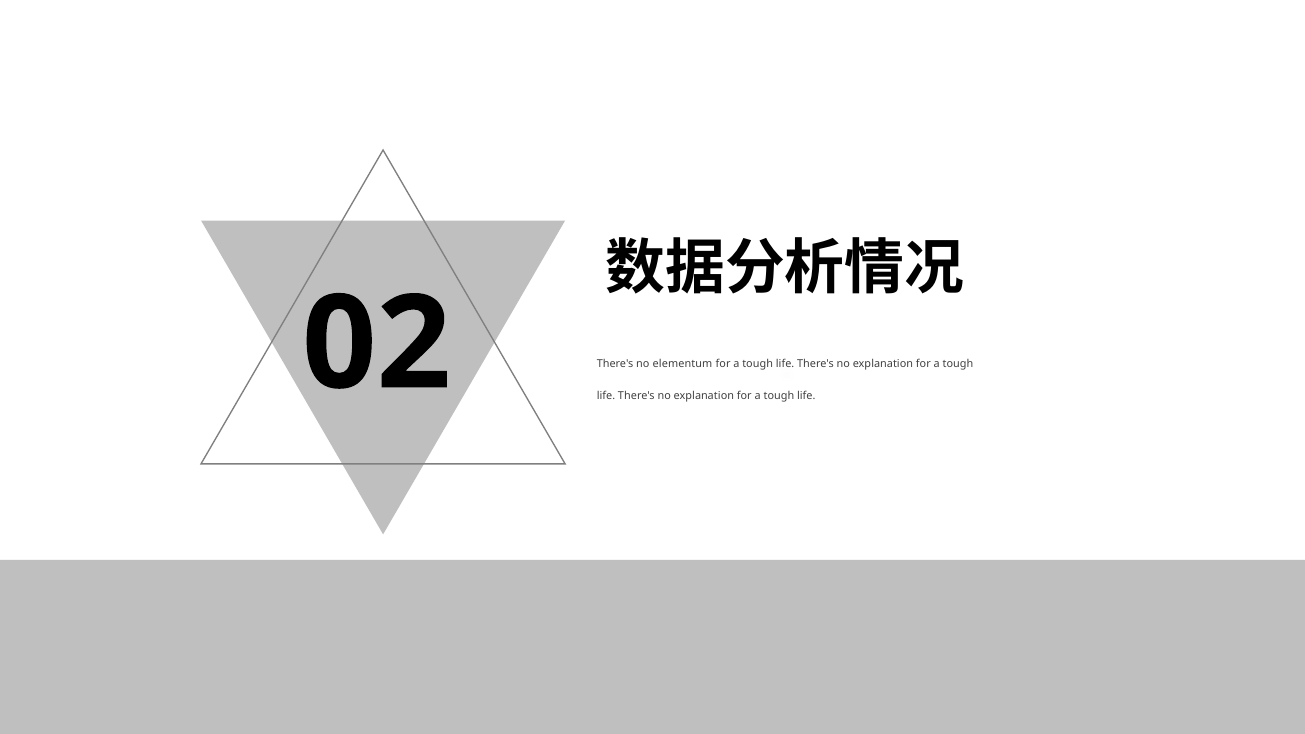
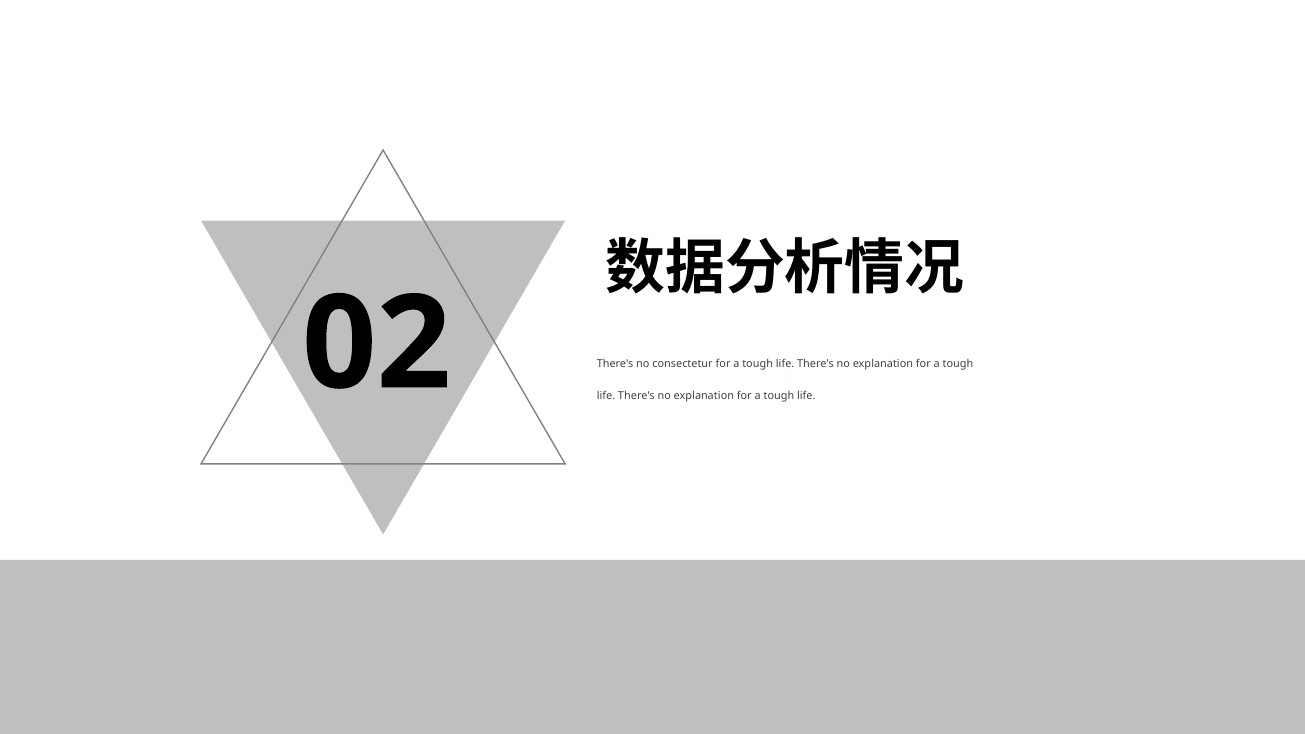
elementum: elementum -> consectetur
